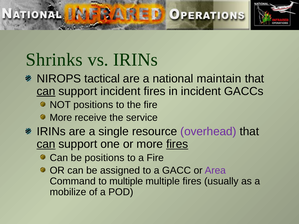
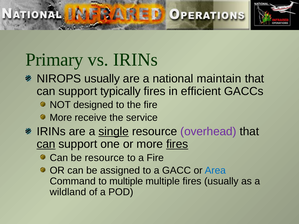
Shrinks: Shrinks -> Primary
NIROPS tactical: tactical -> usually
can at (46, 91) underline: present -> none
support incident: incident -> typically
in incident: incident -> efficient
NOT positions: positions -> designed
single underline: none -> present
be positions: positions -> resource
Area colour: purple -> blue
mobilize: mobilize -> wildland
